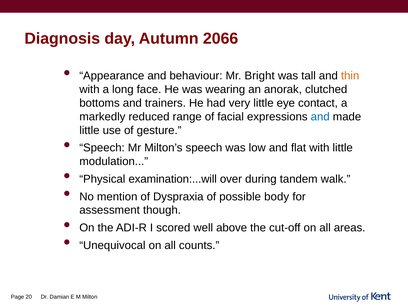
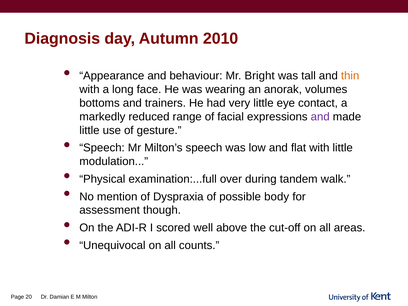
2066: 2066 -> 2010
clutched: clutched -> volumes
and at (320, 117) colour: blue -> purple
examination:...will: examination:...will -> examination:...full
